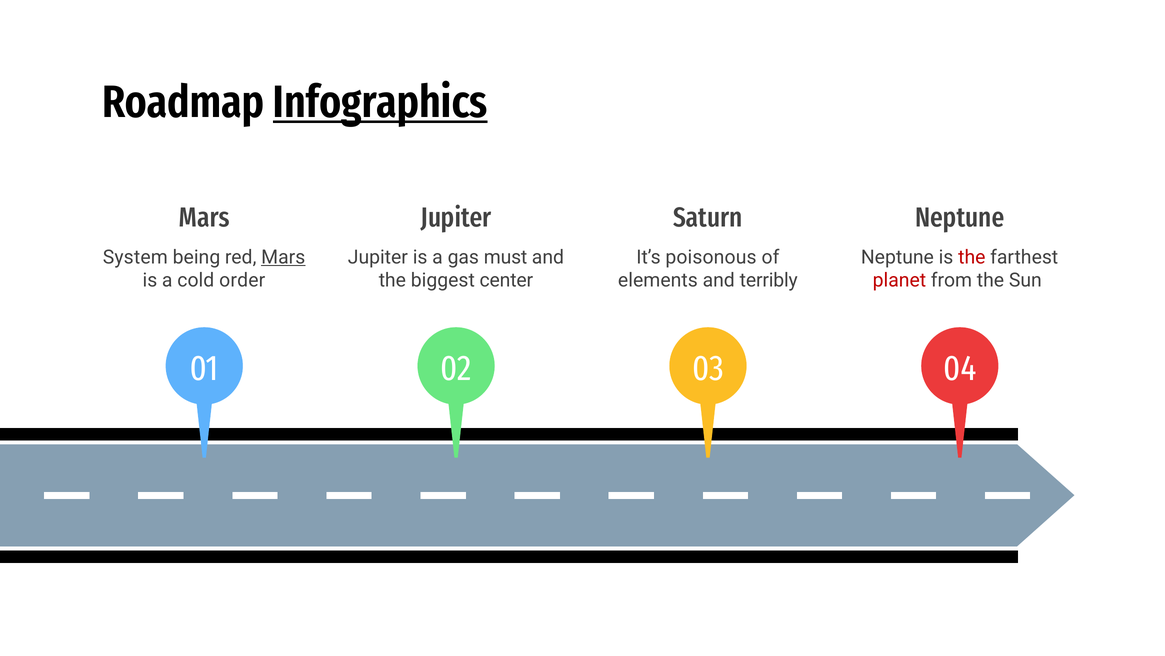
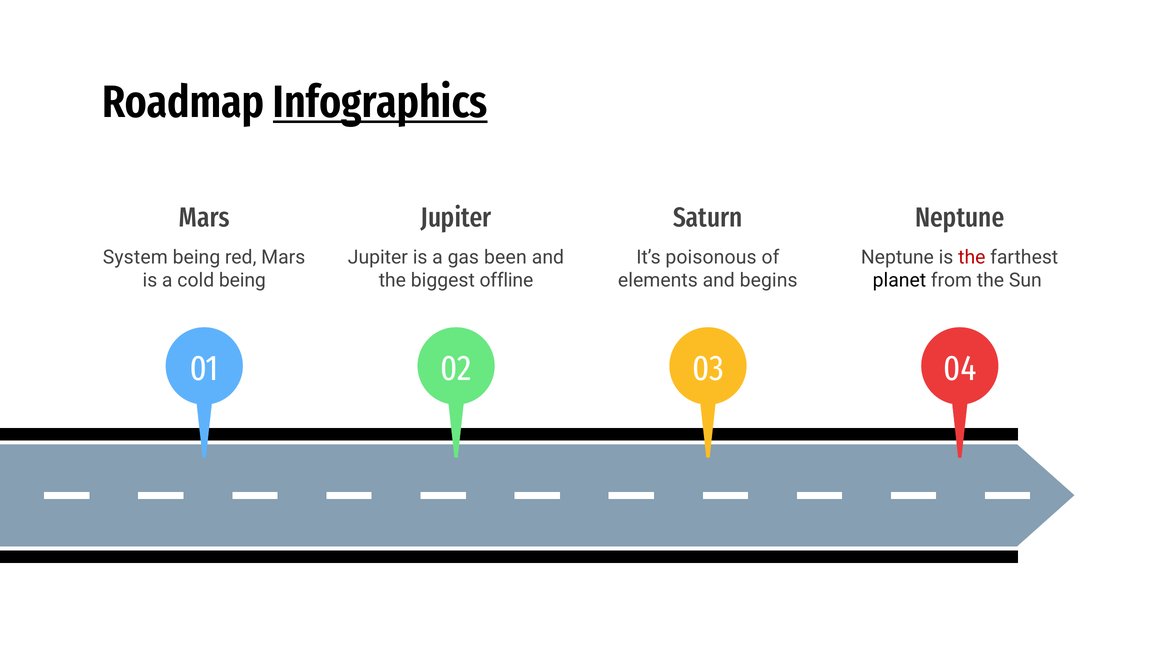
Mars at (283, 257) underline: present -> none
must: must -> been
cold order: order -> being
center: center -> offline
terribly: terribly -> begins
planet colour: red -> black
